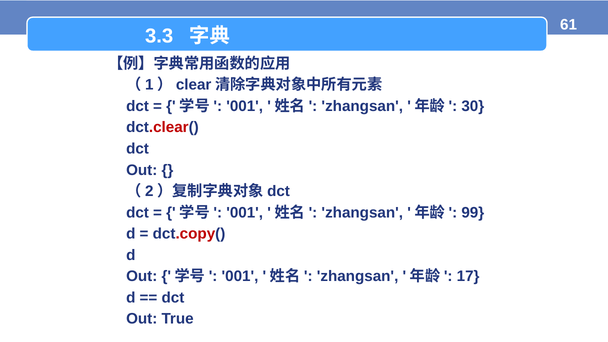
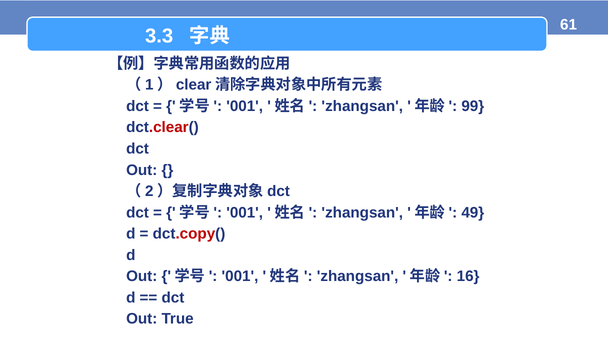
30: 30 -> 99
99: 99 -> 49
17: 17 -> 16
